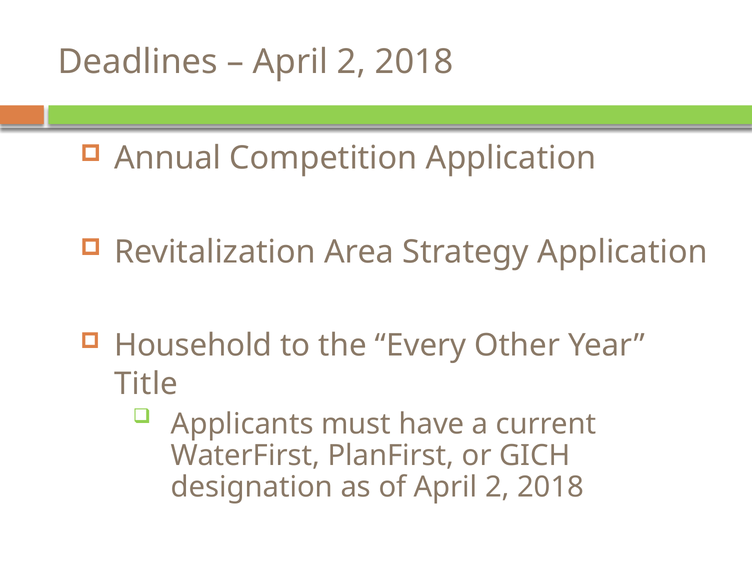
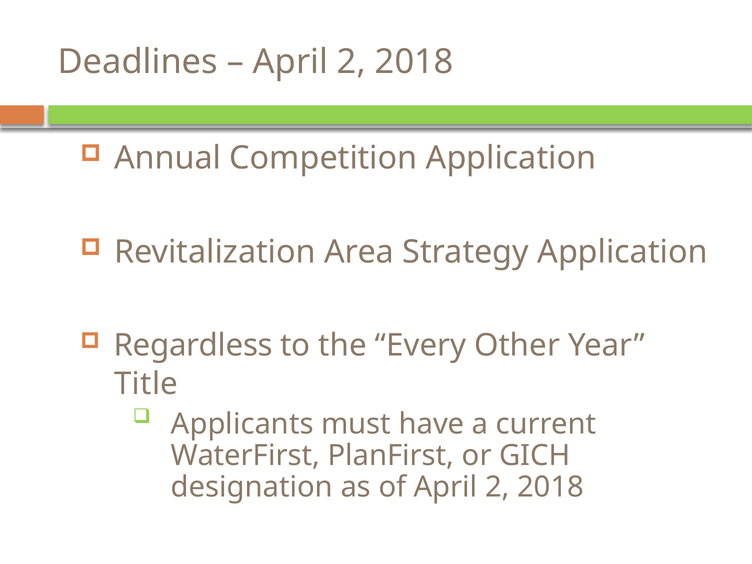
Household: Household -> Regardless
